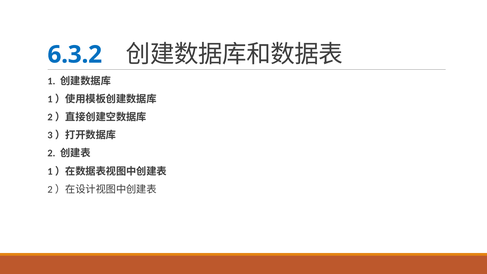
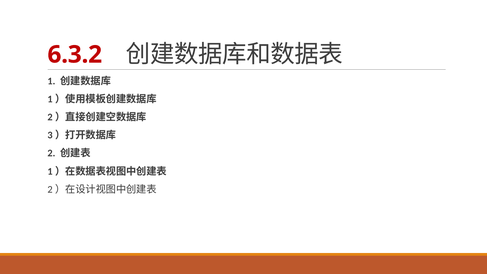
6.3.2 colour: blue -> red
